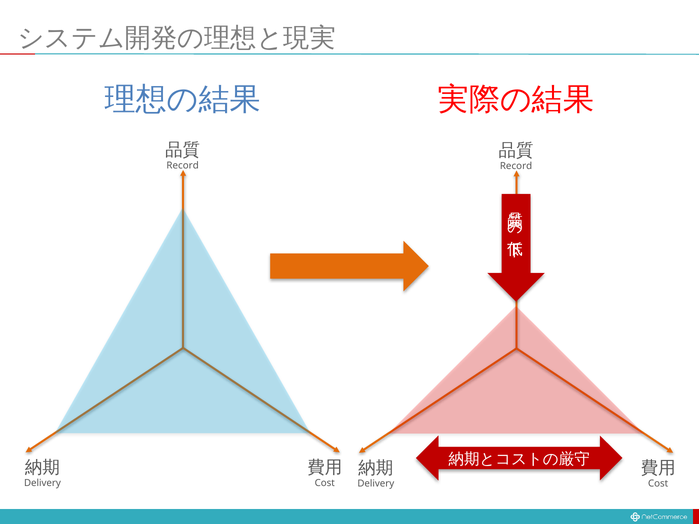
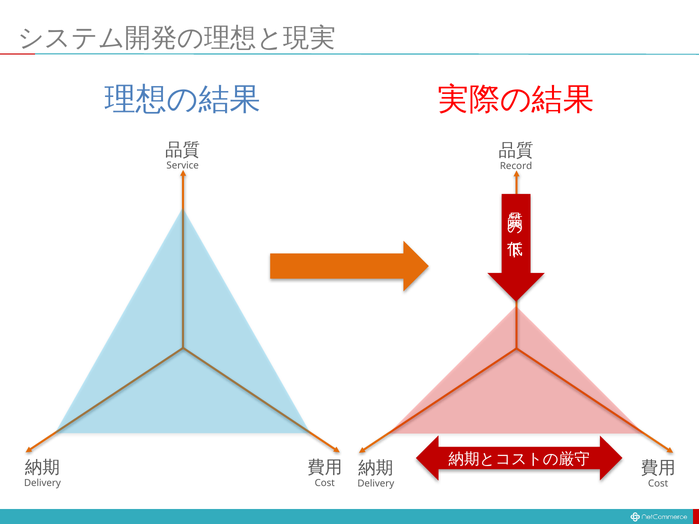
Record at (183, 166): Record -> Service
